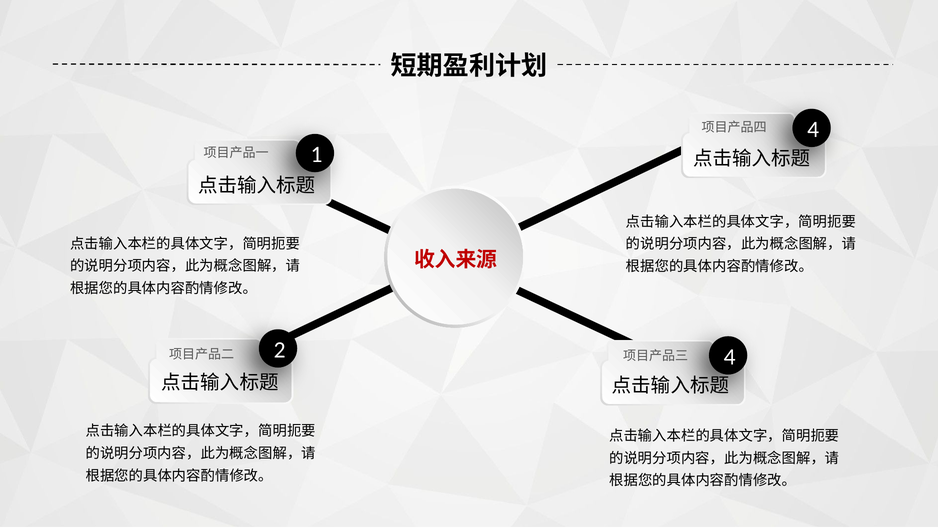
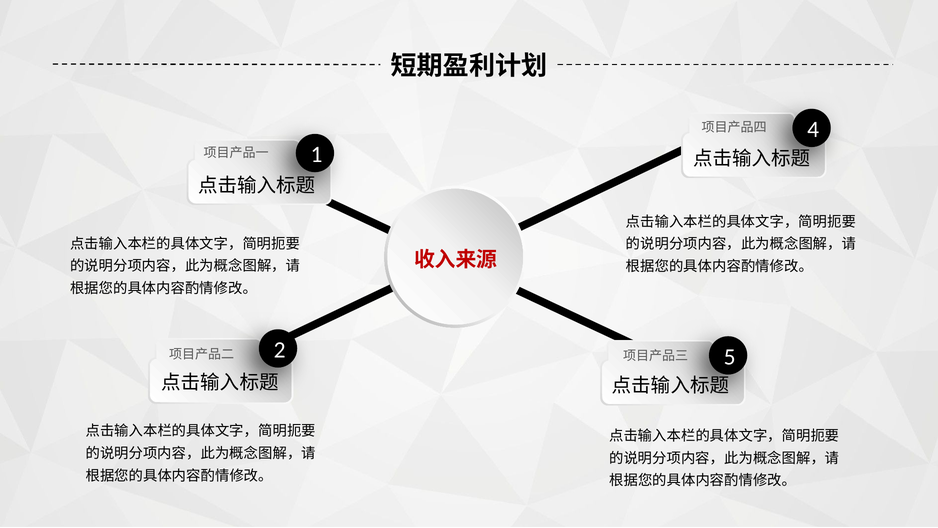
2 4: 4 -> 5
